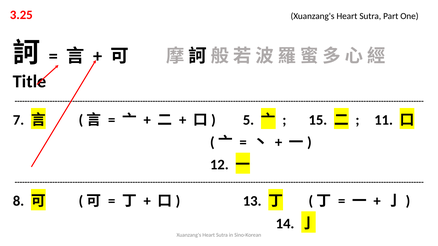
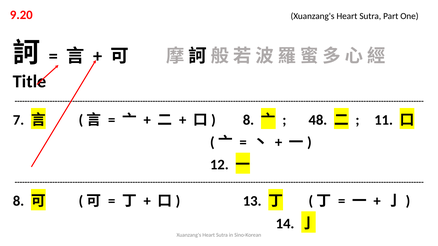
3.25: 3.25 -> 9.20
5 at (248, 120): 5 -> 8
15: 15 -> 48
